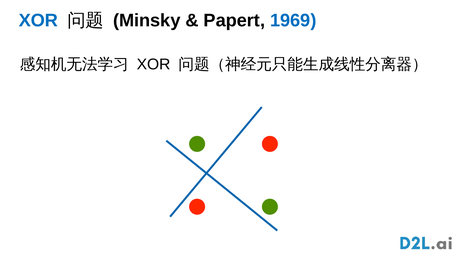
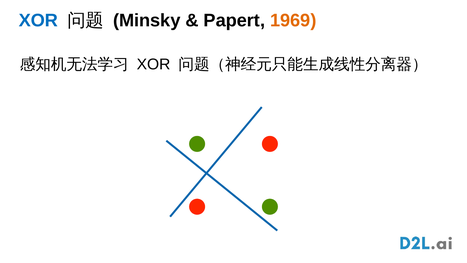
1969 colour: blue -> orange
